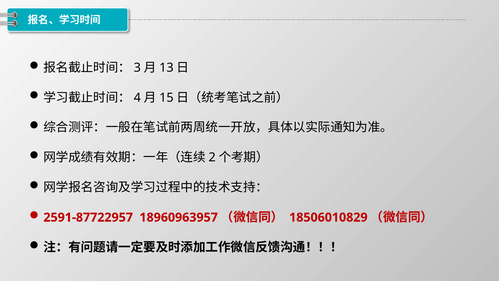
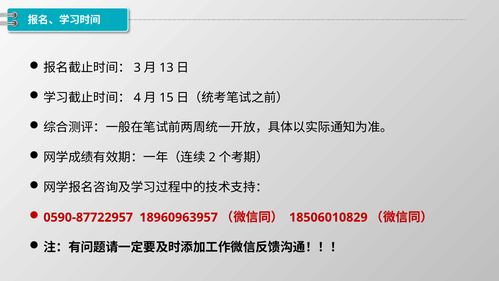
2591-87722957: 2591-87722957 -> 0590-87722957
